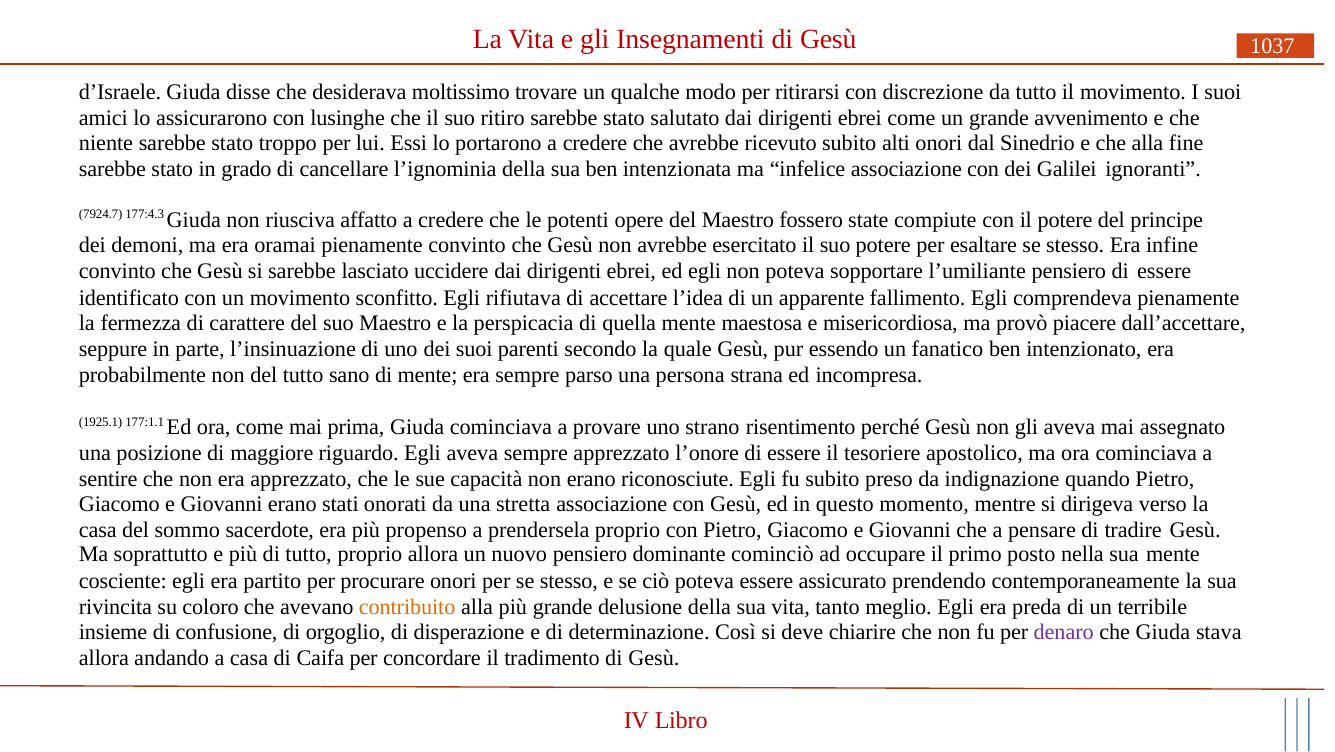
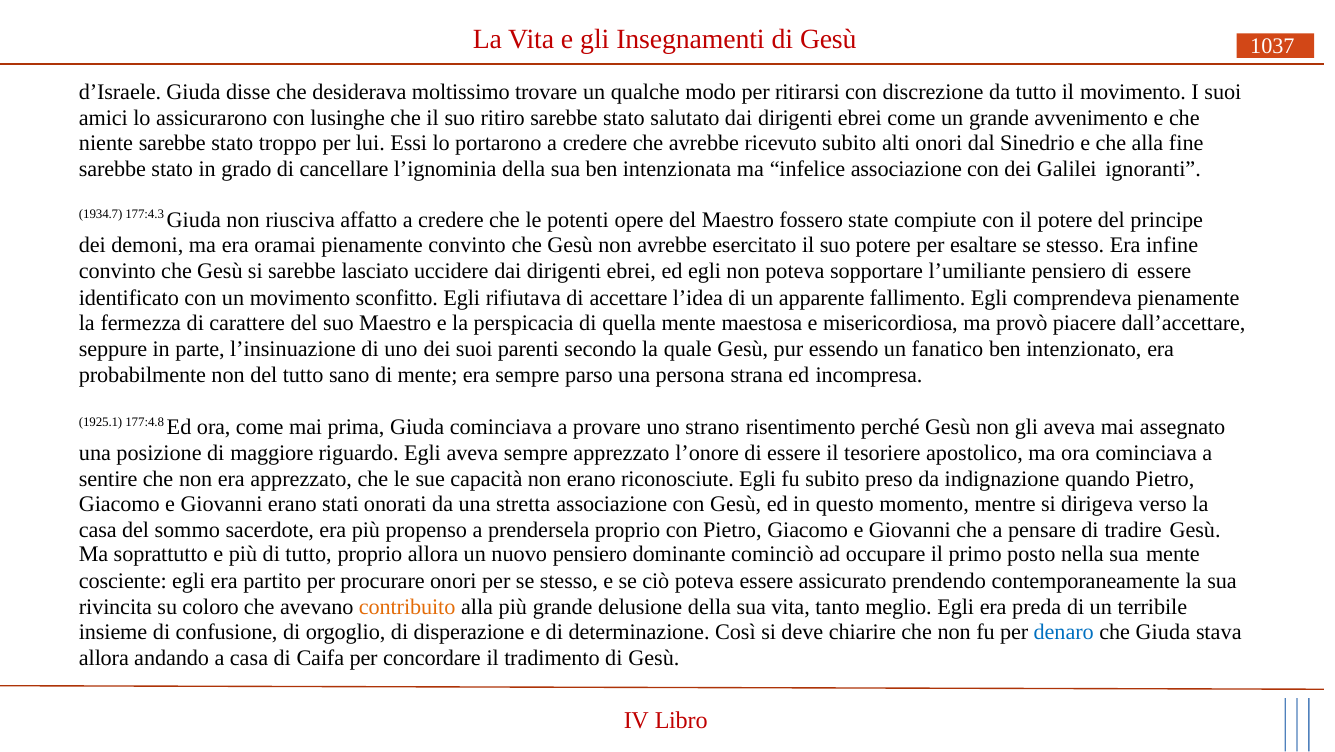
7924.7: 7924.7 -> 1934.7
177:1.1: 177:1.1 -> 177:4.8
denaro colour: purple -> blue
